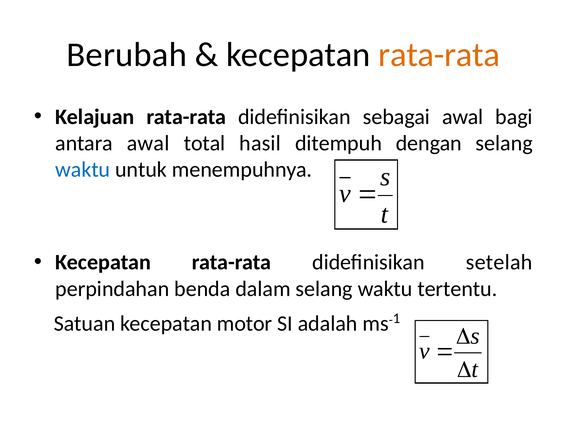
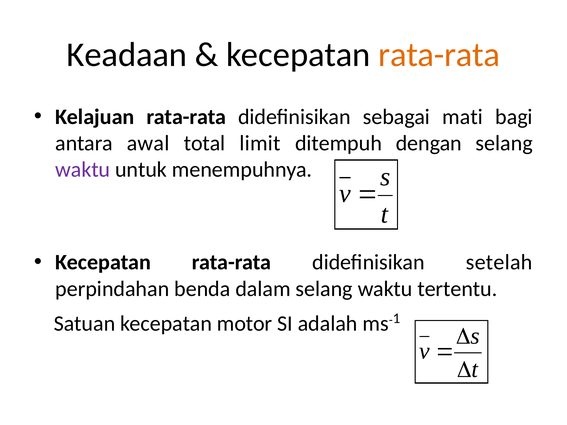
Berubah: Berubah -> Keadaan
sebagai awal: awal -> mati
hasil: hasil -> limit
waktu at (83, 170) colour: blue -> purple
